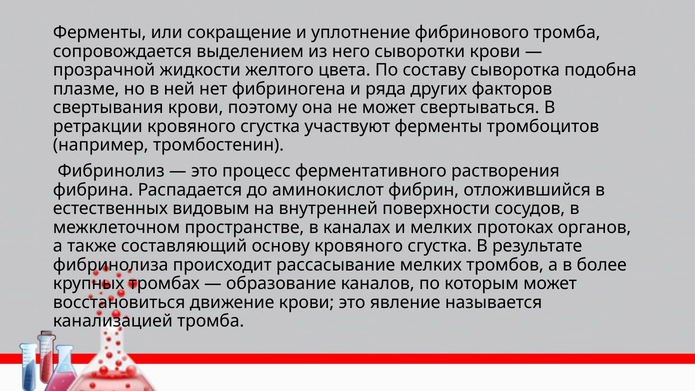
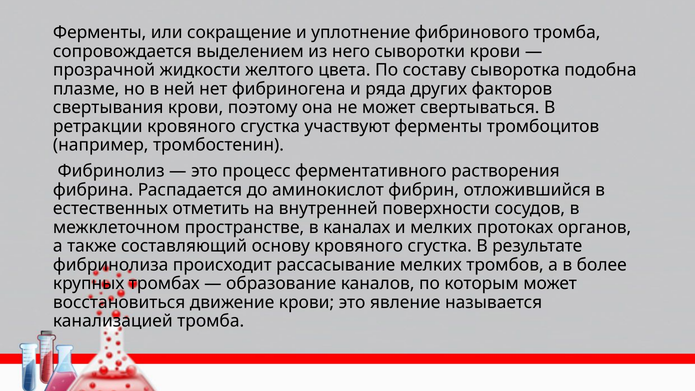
видовым: видовым -> отметить
